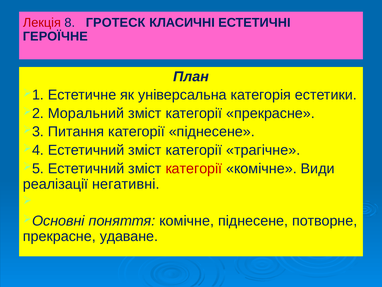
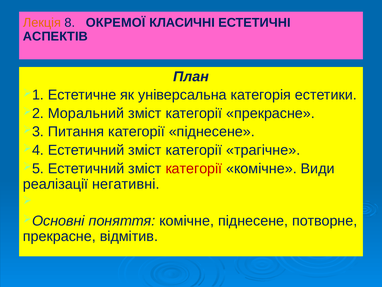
Лекція colour: red -> orange
ГРОТЕСК: ГРОТЕСК -> ОКРЕМОЇ
ГЕРОЇЧНЕ: ГЕРОЇЧНЕ -> АСПЕКТІВ
удаване: удаване -> відмітив
